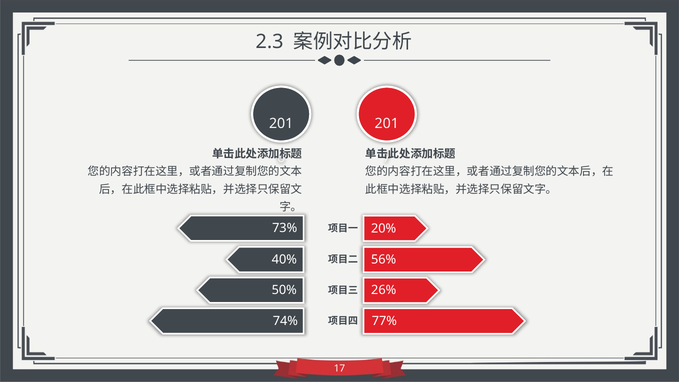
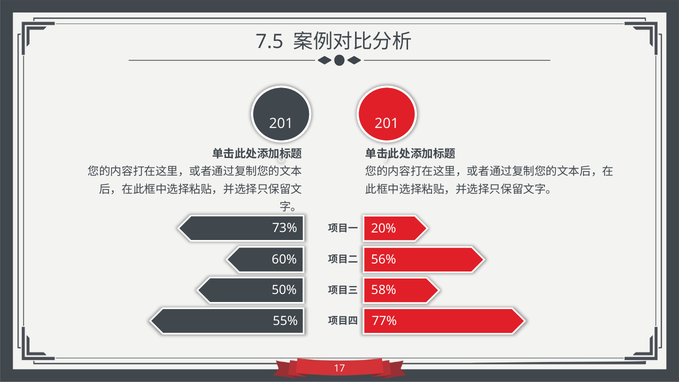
2.3: 2.3 -> 7.5
40%: 40% -> 60%
26%: 26% -> 58%
74%: 74% -> 55%
